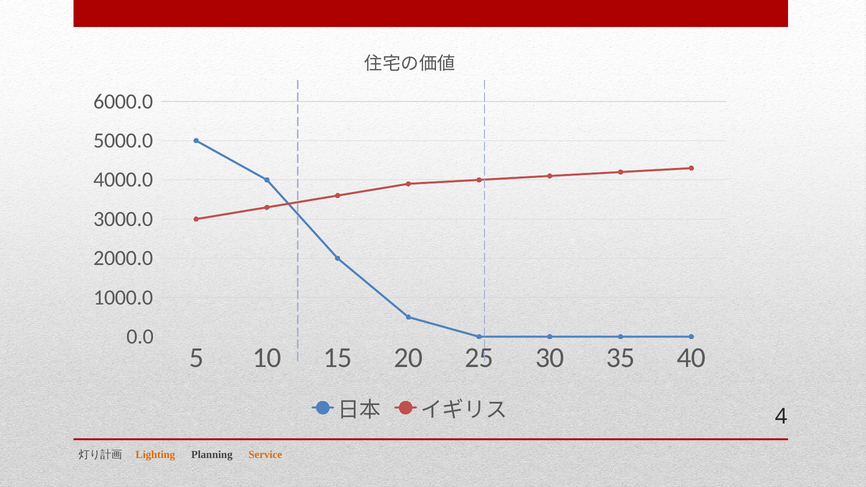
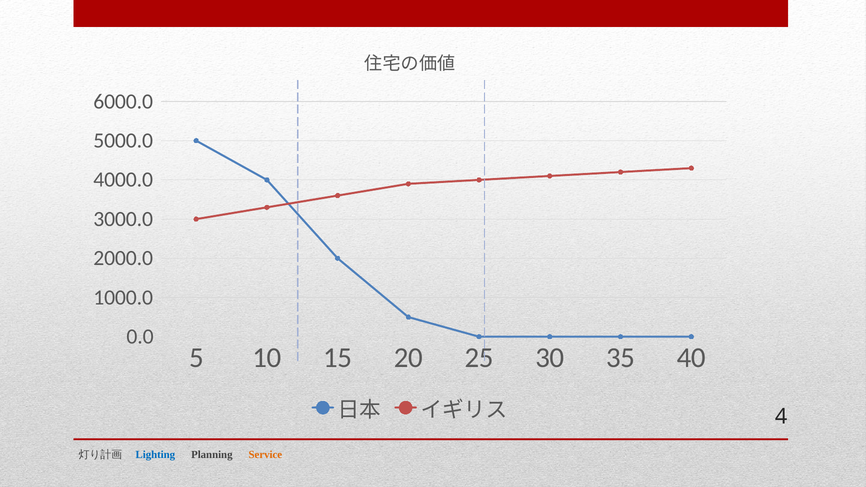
Lighting colour: orange -> blue
